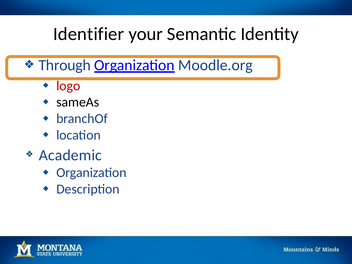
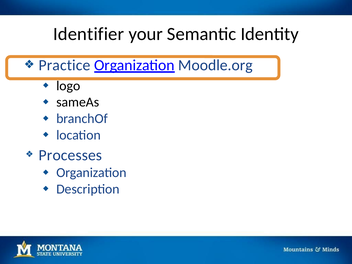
Through: Through -> Practice
logo colour: red -> black
Academic: Academic -> Processes
